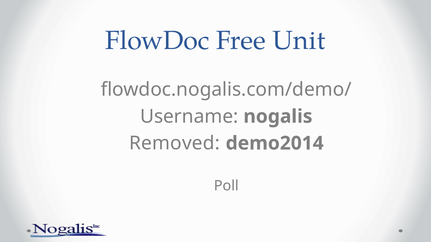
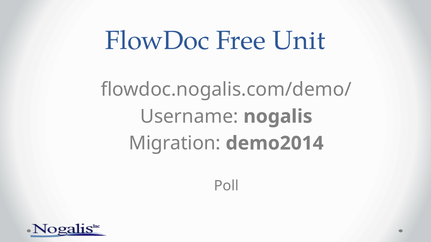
Removed: Removed -> Migration
